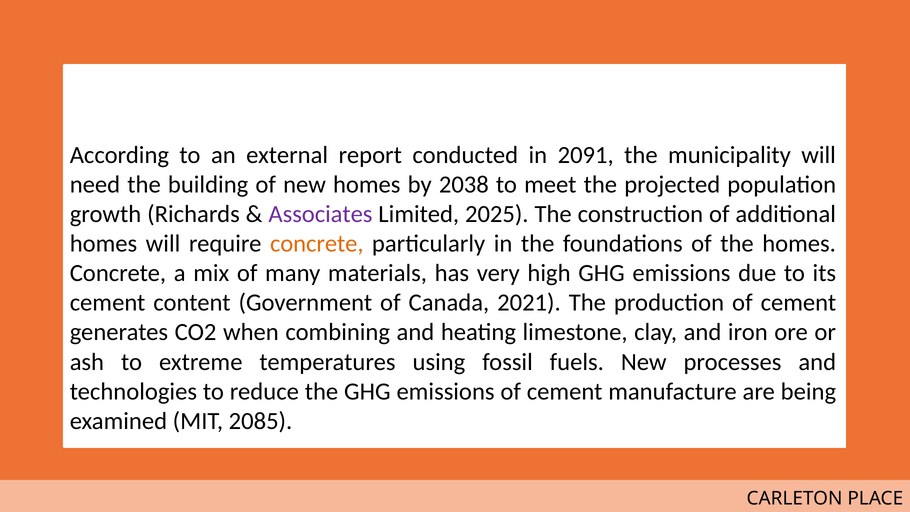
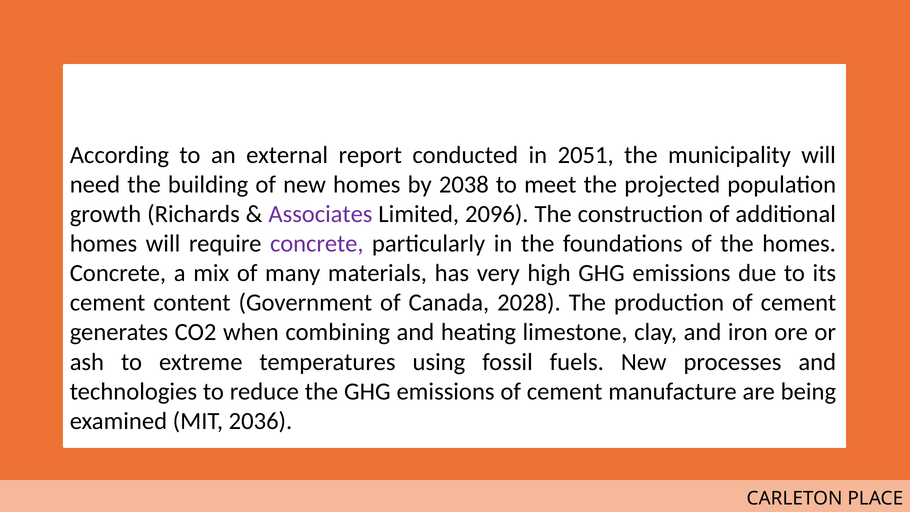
2091: 2091 -> 2051
2025: 2025 -> 2096
concrete at (317, 244) colour: orange -> purple
2021: 2021 -> 2028
2085: 2085 -> 2036
